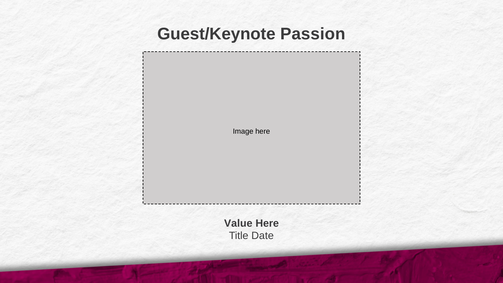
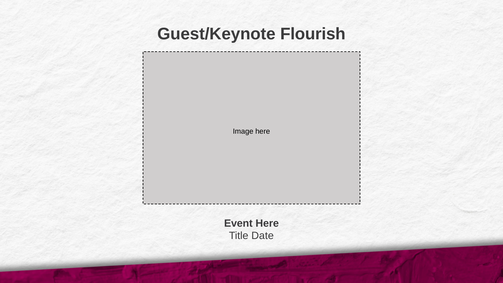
Passion: Passion -> Flourish
Value: Value -> Event
